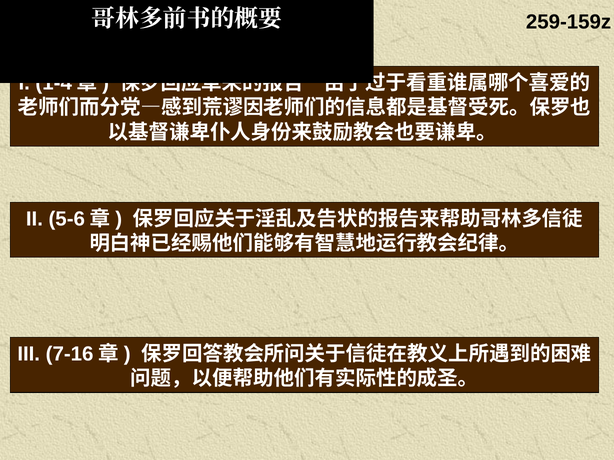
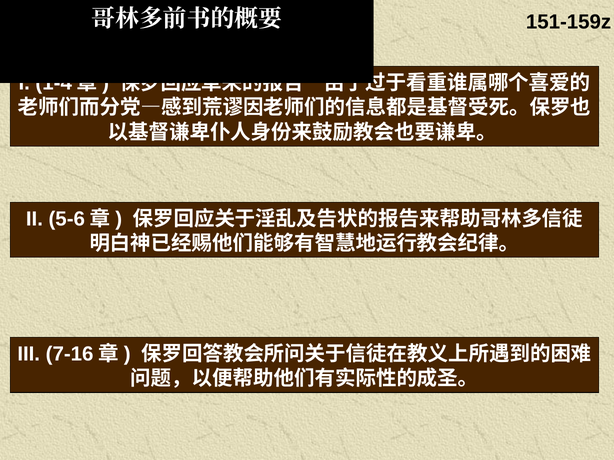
259-159z: 259-159z -> 151-159z
